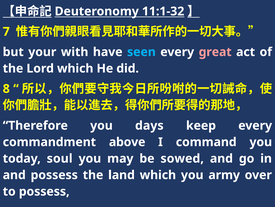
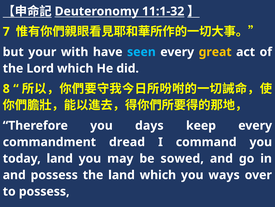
great colour: pink -> yellow
above: above -> dread
today soul: soul -> land
army: army -> ways
